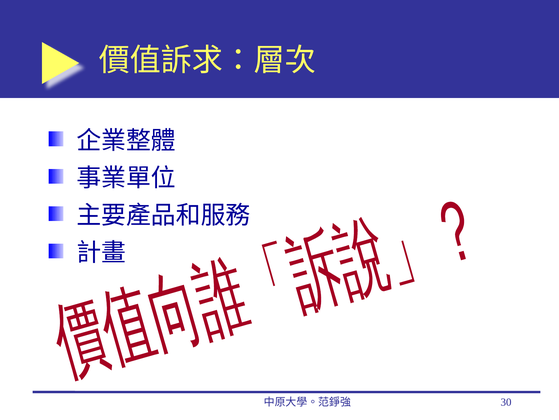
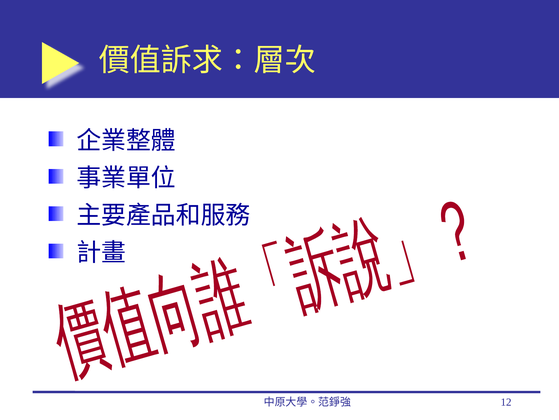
30: 30 -> 12
